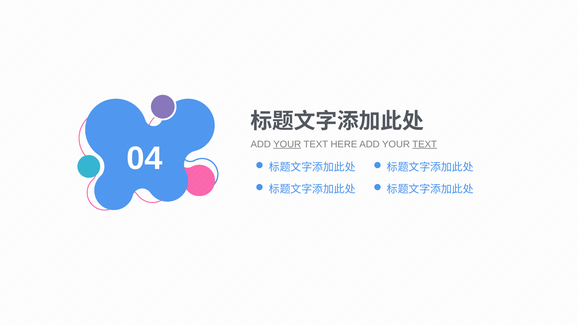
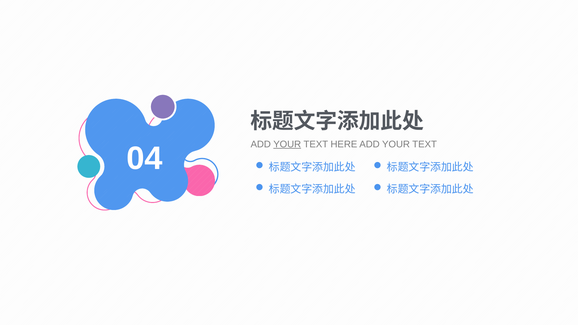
TEXT at (425, 144) underline: present -> none
